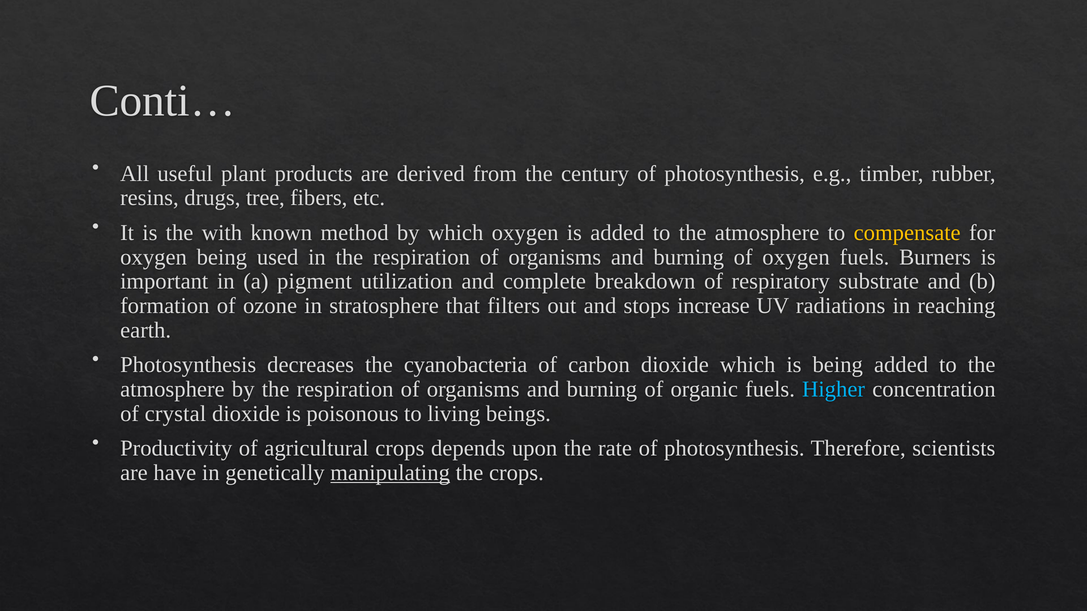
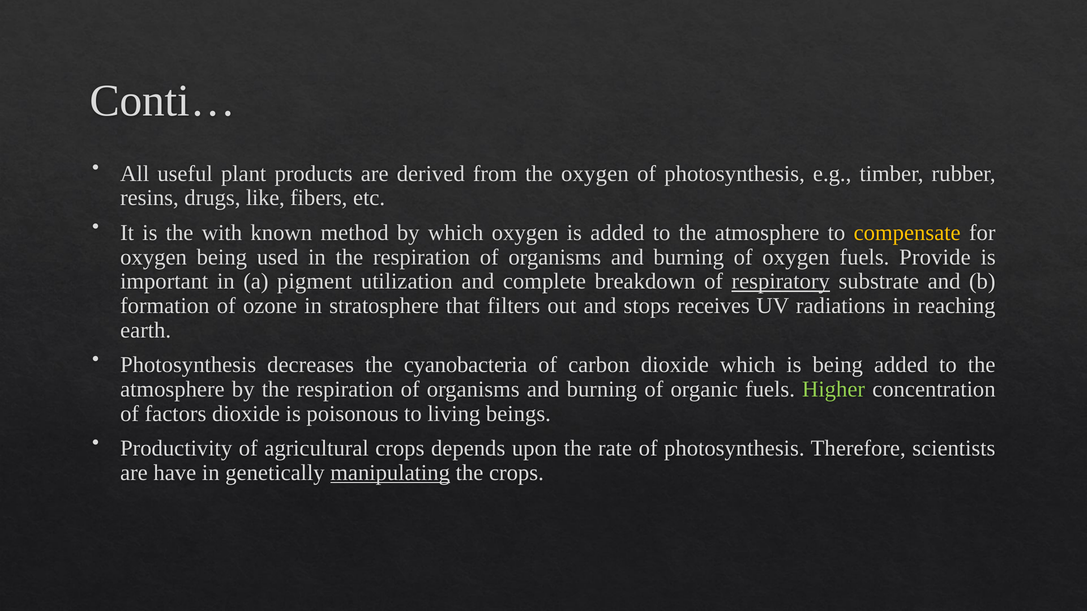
the century: century -> oxygen
tree: tree -> like
Burners: Burners -> Provide
respiratory underline: none -> present
increase: increase -> receives
Higher colour: light blue -> light green
crystal: crystal -> factors
